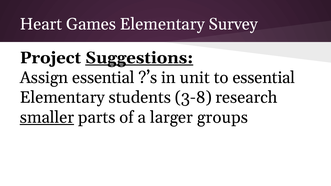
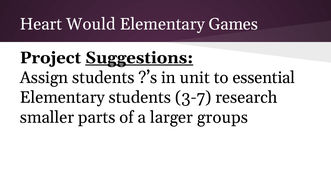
Games: Games -> Would
Survey: Survey -> Games
Assign essential: essential -> students
3-8: 3-8 -> 3-7
smaller underline: present -> none
